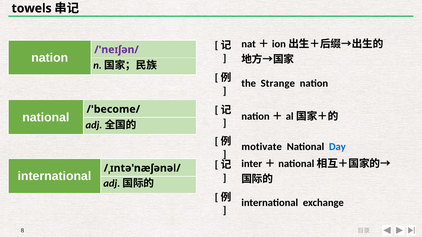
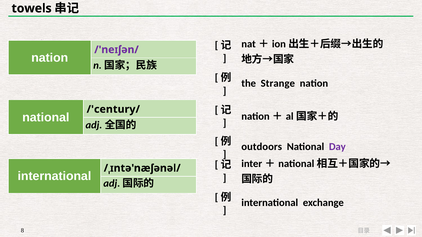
/'become/: /'become/ -> /'century/
motivate: motivate -> outdoors
Day colour: blue -> purple
